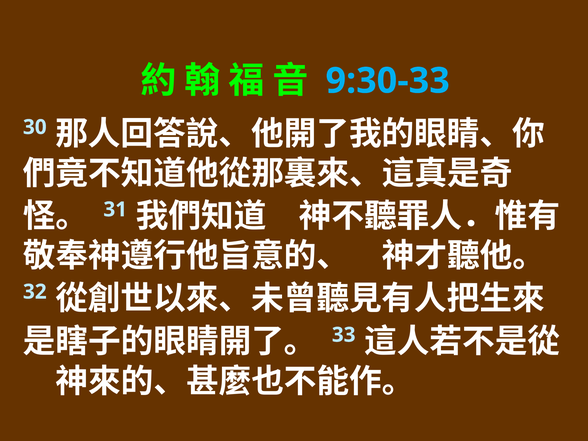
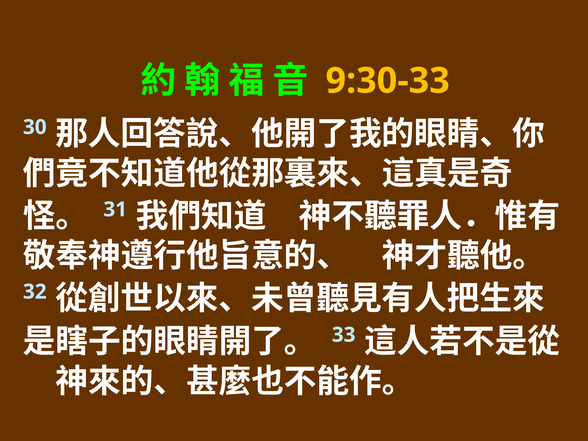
9:30-33 colour: light blue -> yellow
